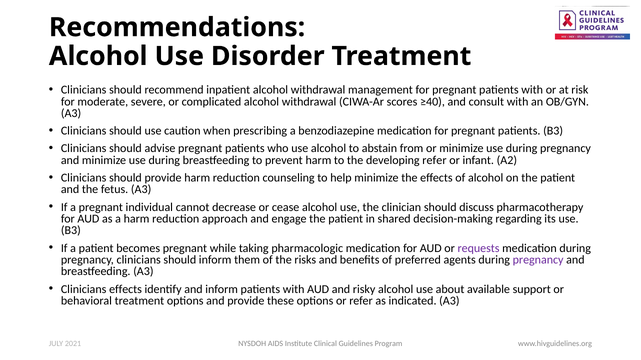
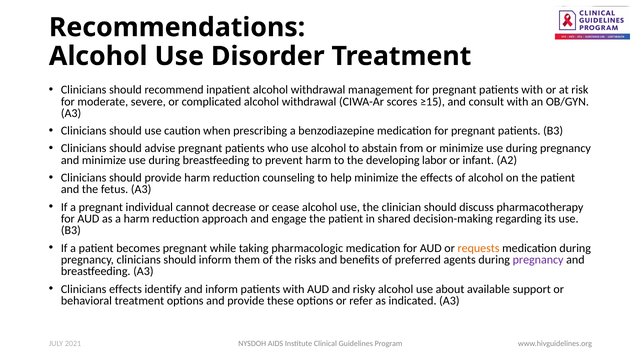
≥40: ≥40 -> ≥15
developing refer: refer -> labor
requests colour: purple -> orange
